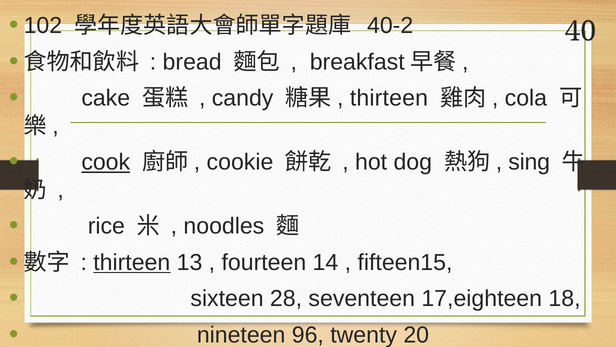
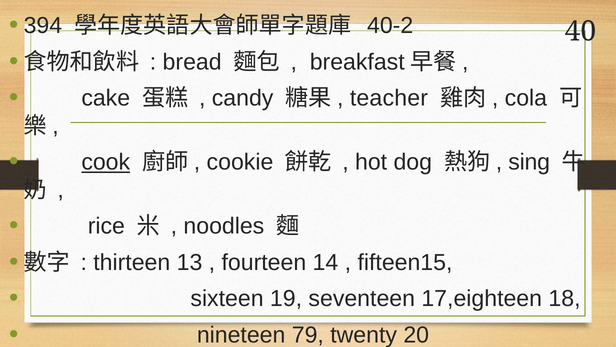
102: 102 -> 394
thirteen at (389, 98): thirteen -> teacher
thirteen at (132, 262) underline: present -> none
28: 28 -> 19
96: 96 -> 79
